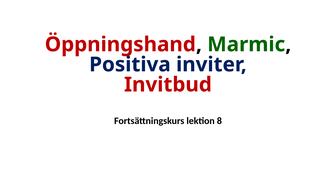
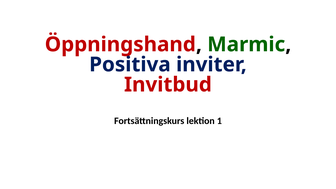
8: 8 -> 1
